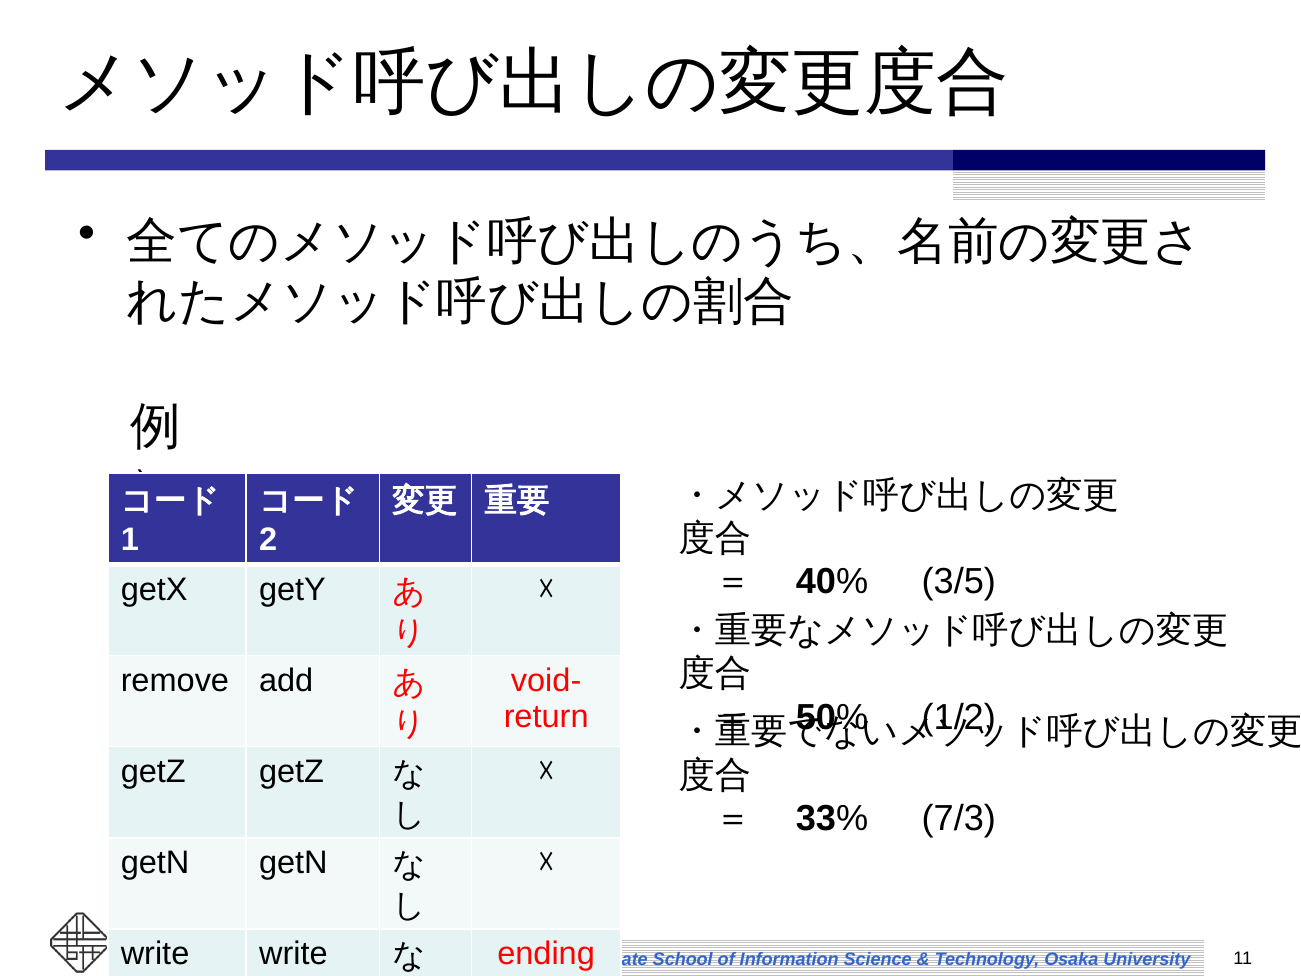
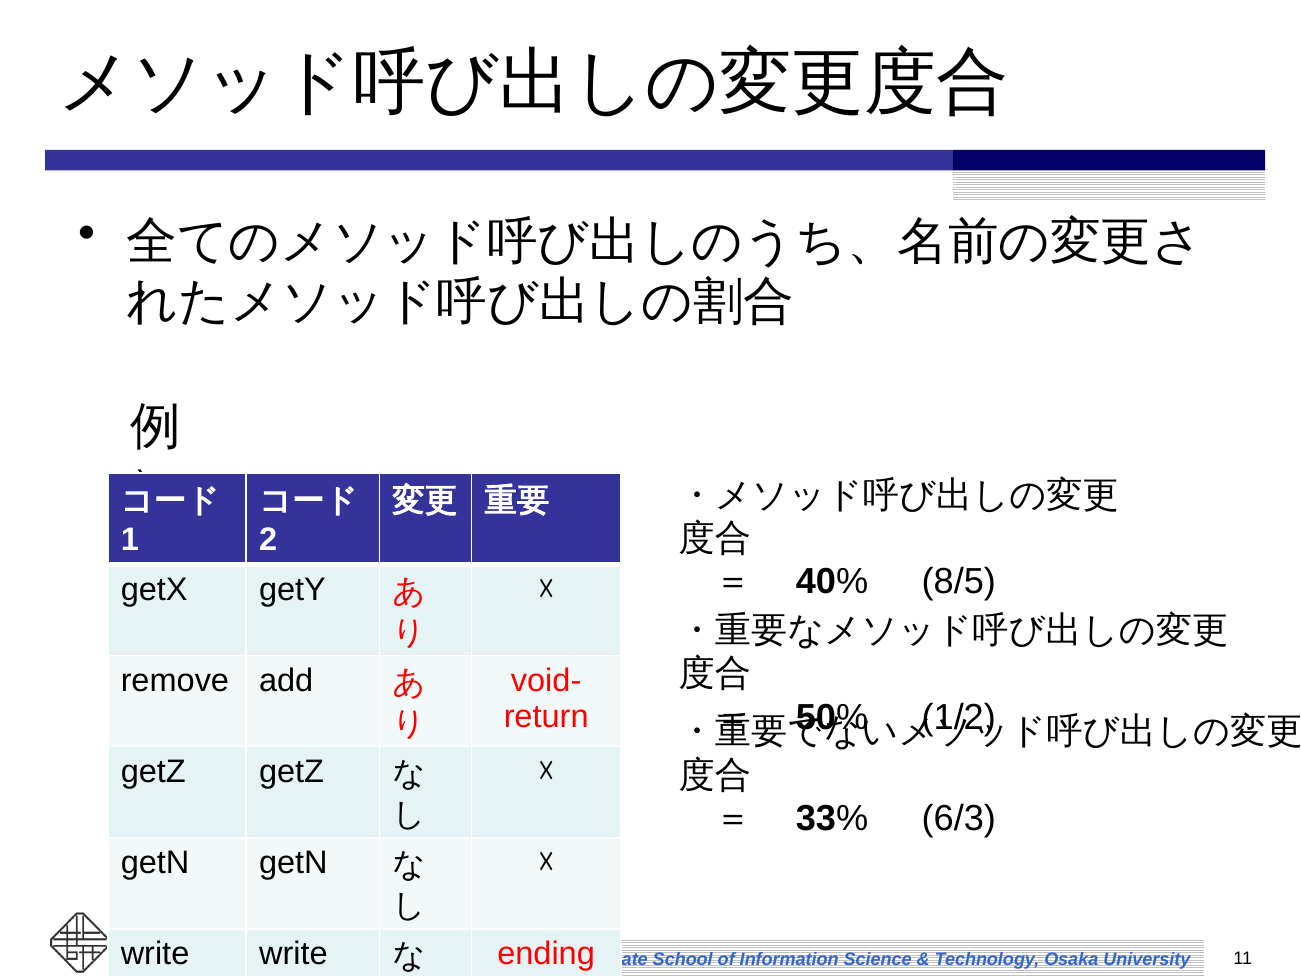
3/5: 3/5 -> 8/5
7/3: 7/3 -> 6/3
